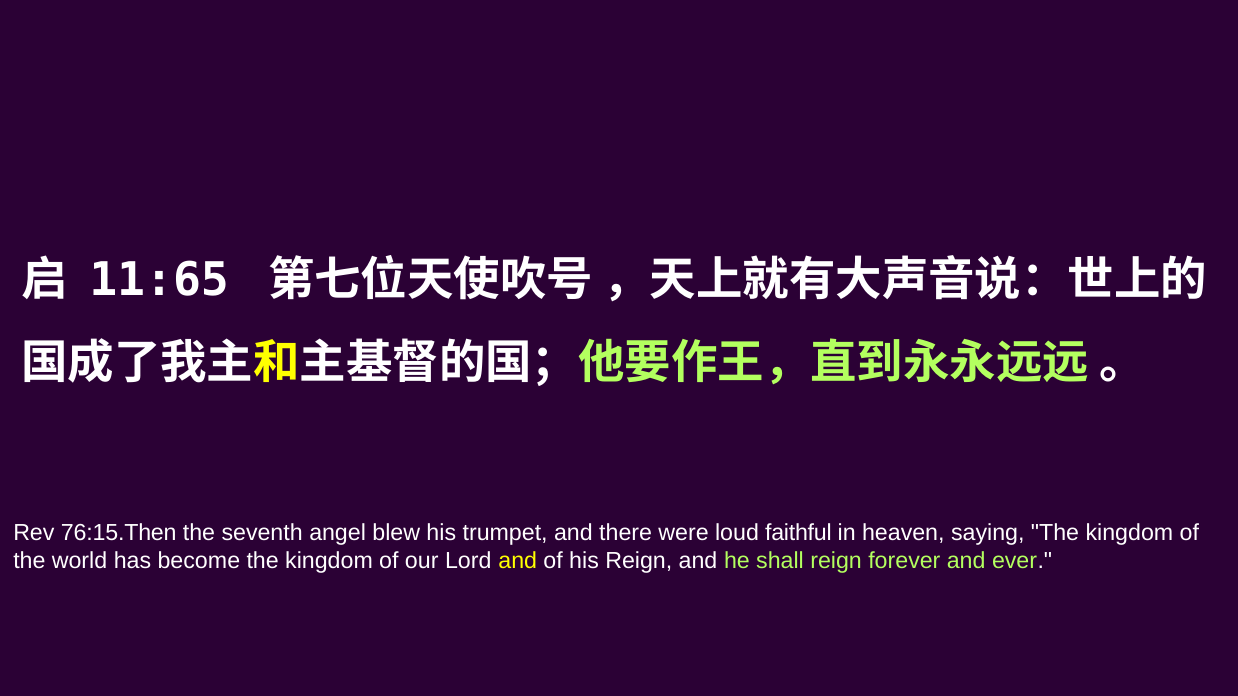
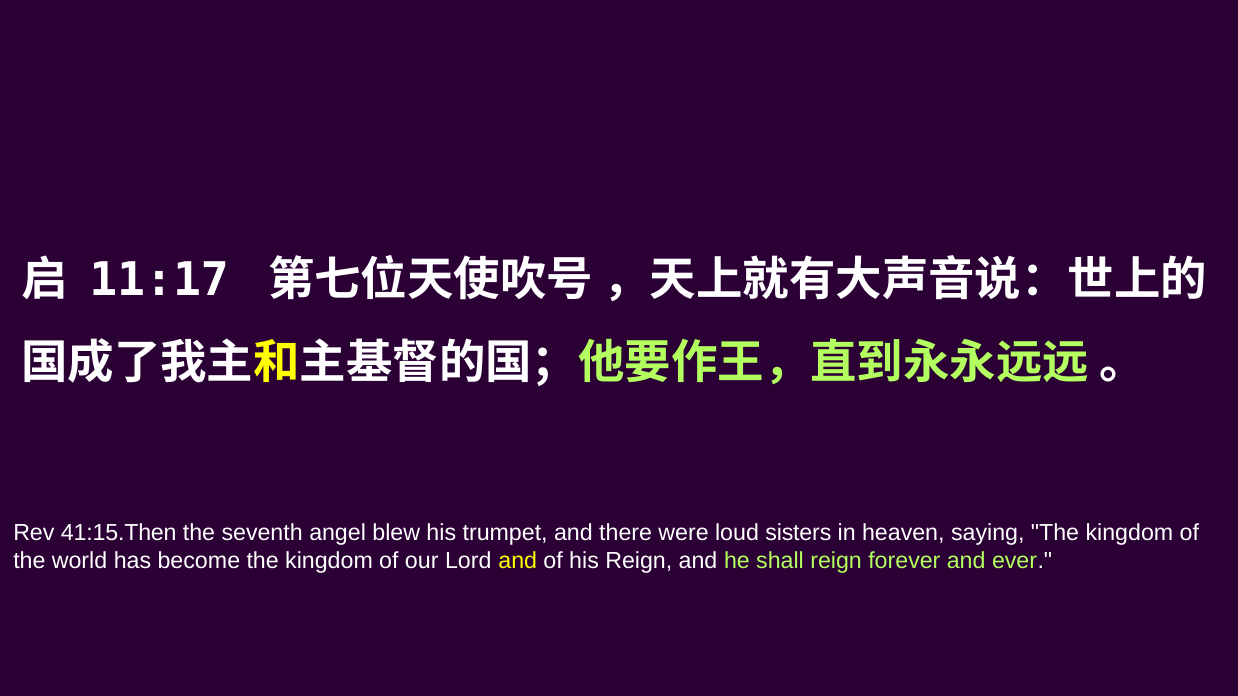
11:65: 11:65 -> 11:17
76:15.Then: 76:15.Then -> 41:15.Then
faithful: faithful -> sisters
